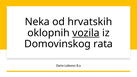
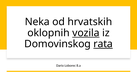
rata underline: none -> present
